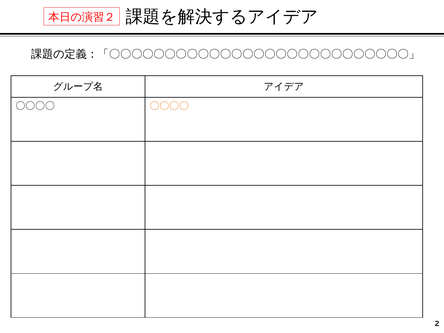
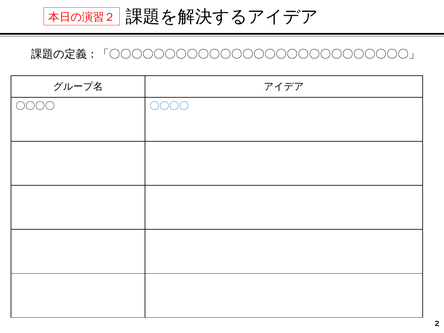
〇〇〇〇 at (169, 106) colour: orange -> blue
